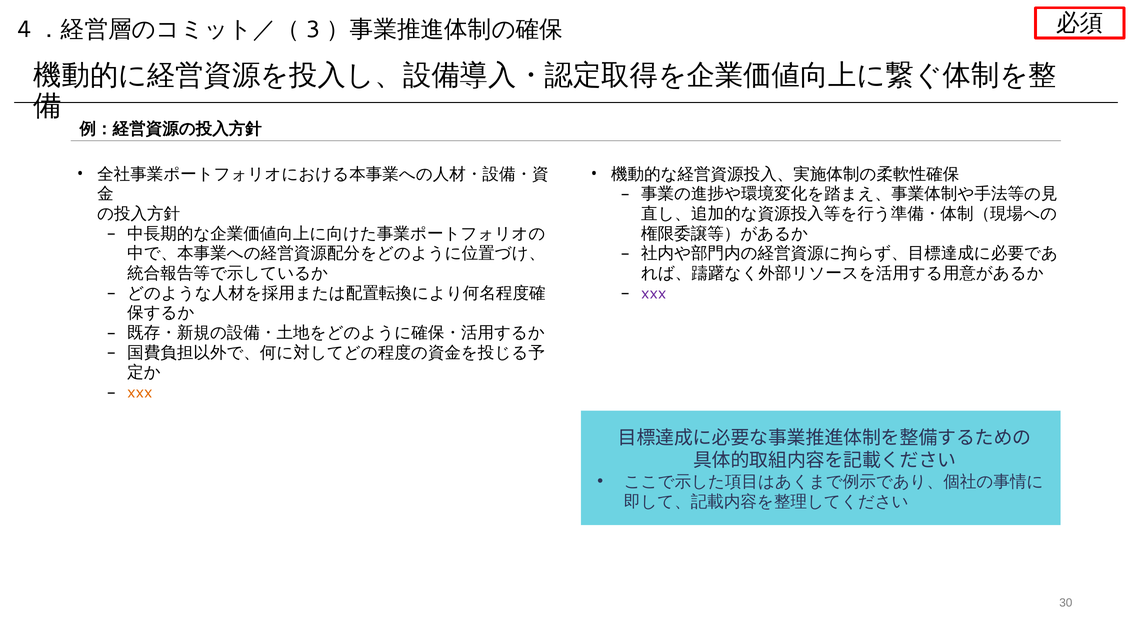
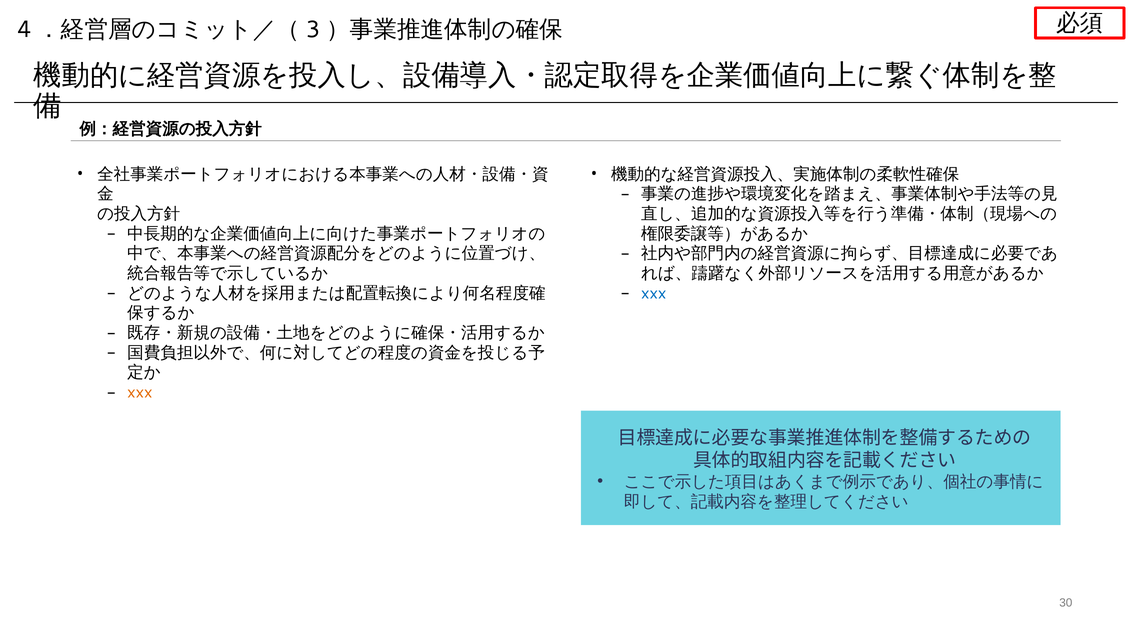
xxx at (654, 293) colour: purple -> blue
